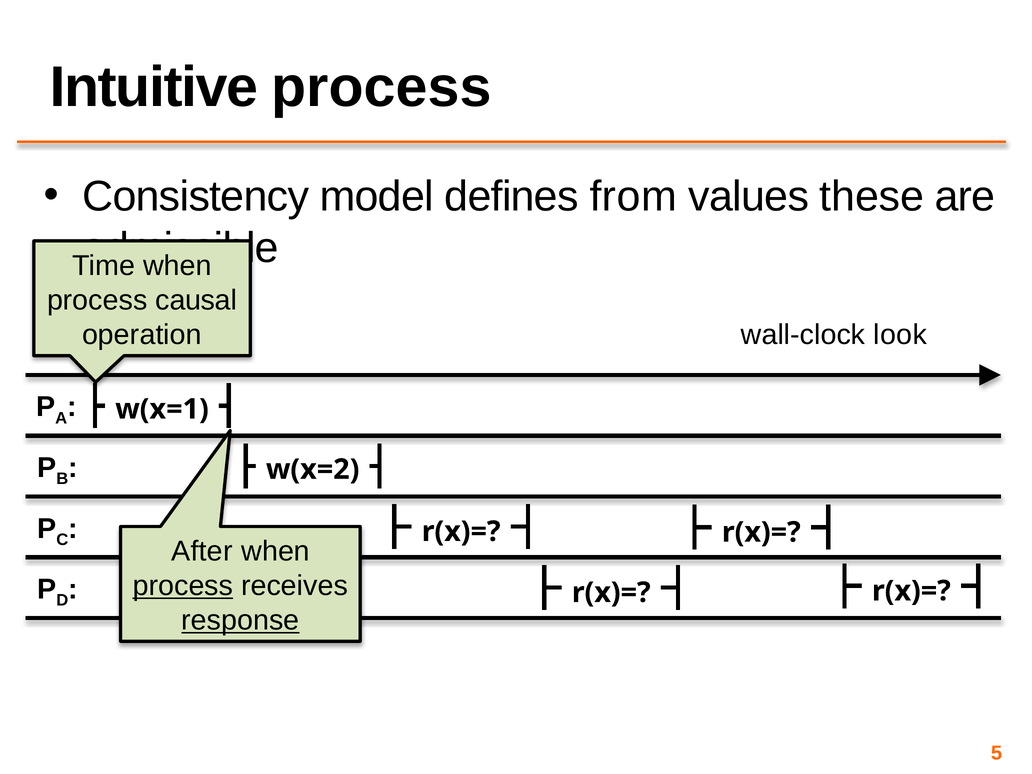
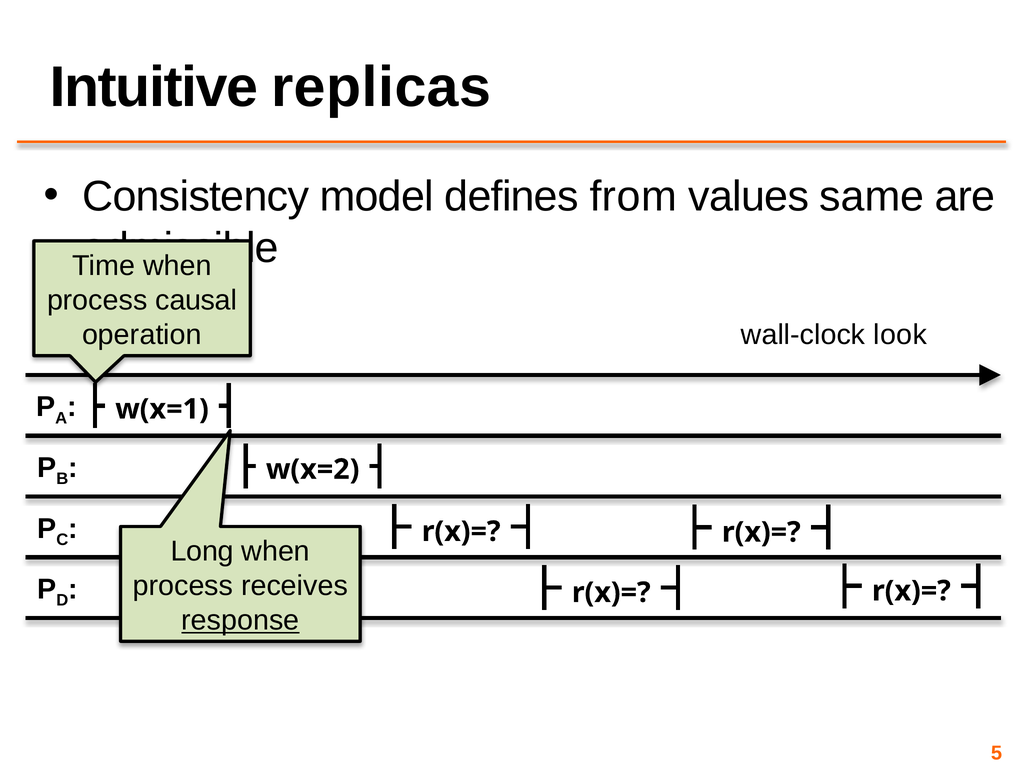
Intuitive process: process -> replicas
these: these -> same
After: After -> Long
process at (183, 586) underline: present -> none
